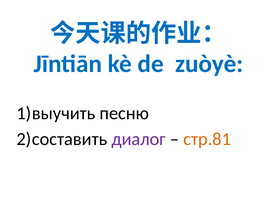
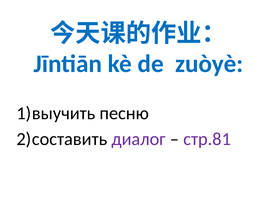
стр.81 colour: orange -> purple
